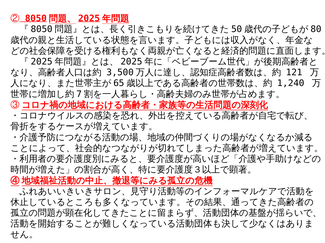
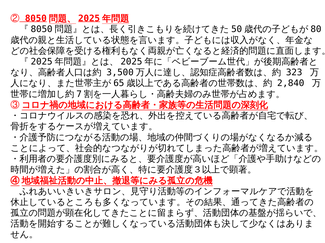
121: 121 -> 323
1,240: 1,240 -> 2,840
